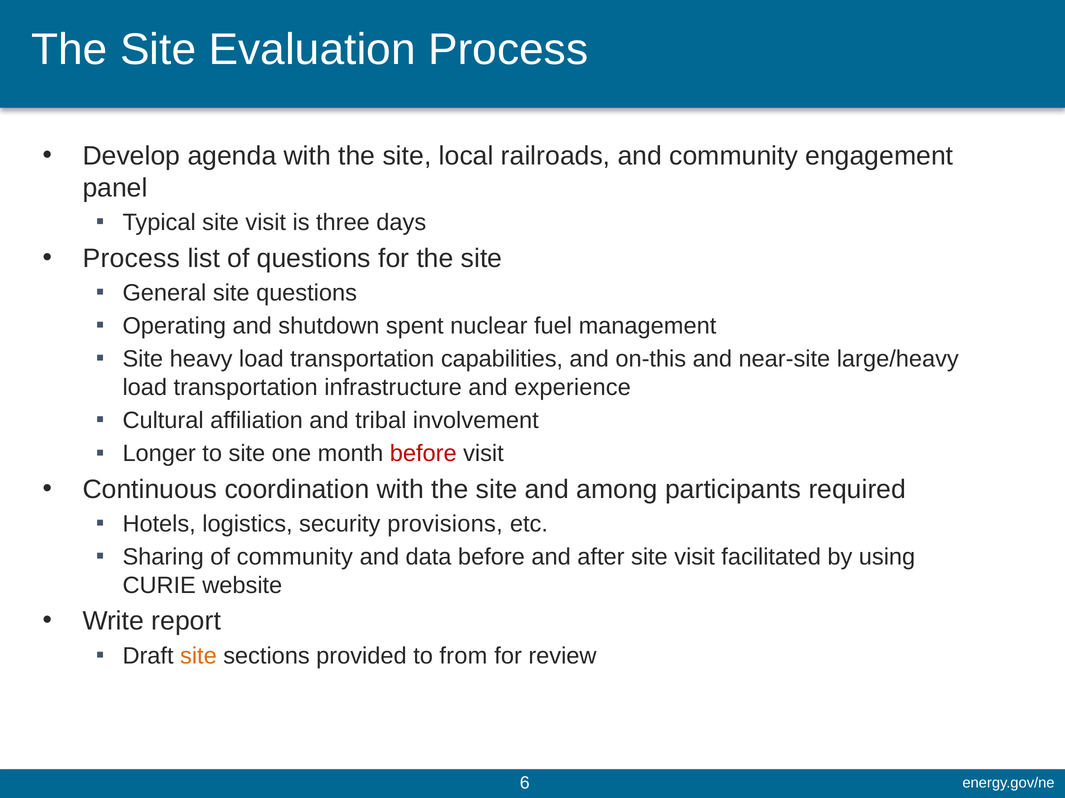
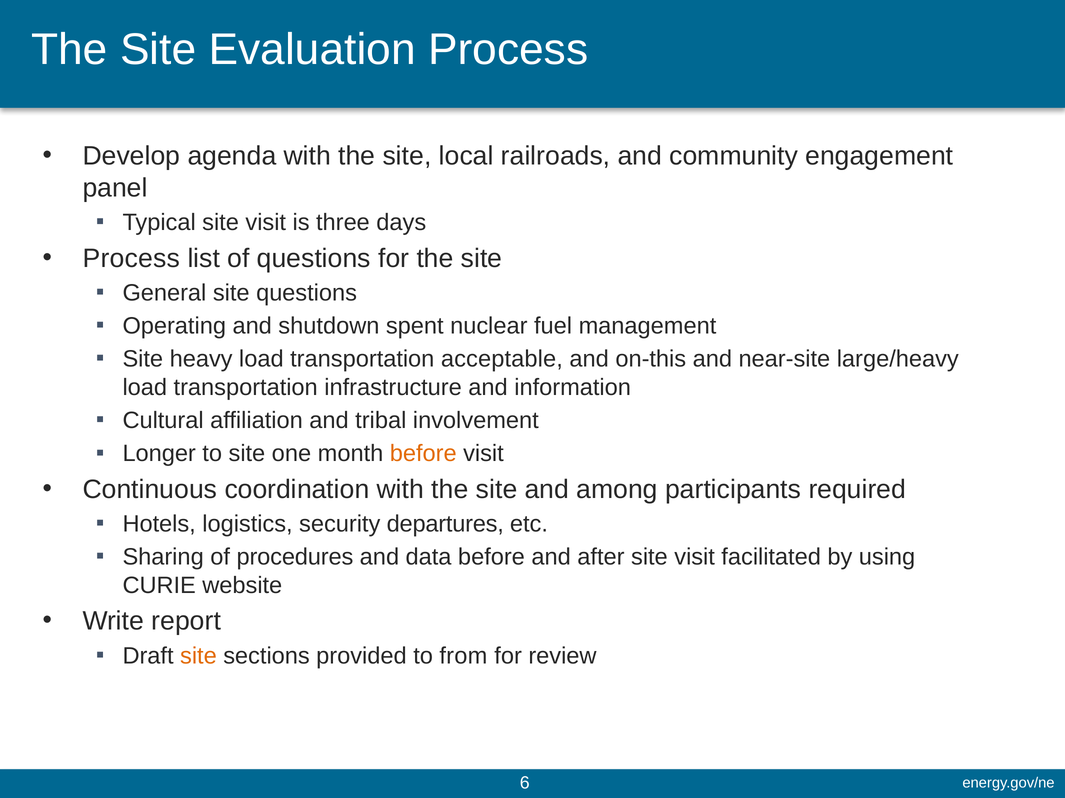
capabilities: capabilities -> acceptable
experience: experience -> information
before at (423, 454) colour: red -> orange
provisions: provisions -> departures
of community: community -> procedures
